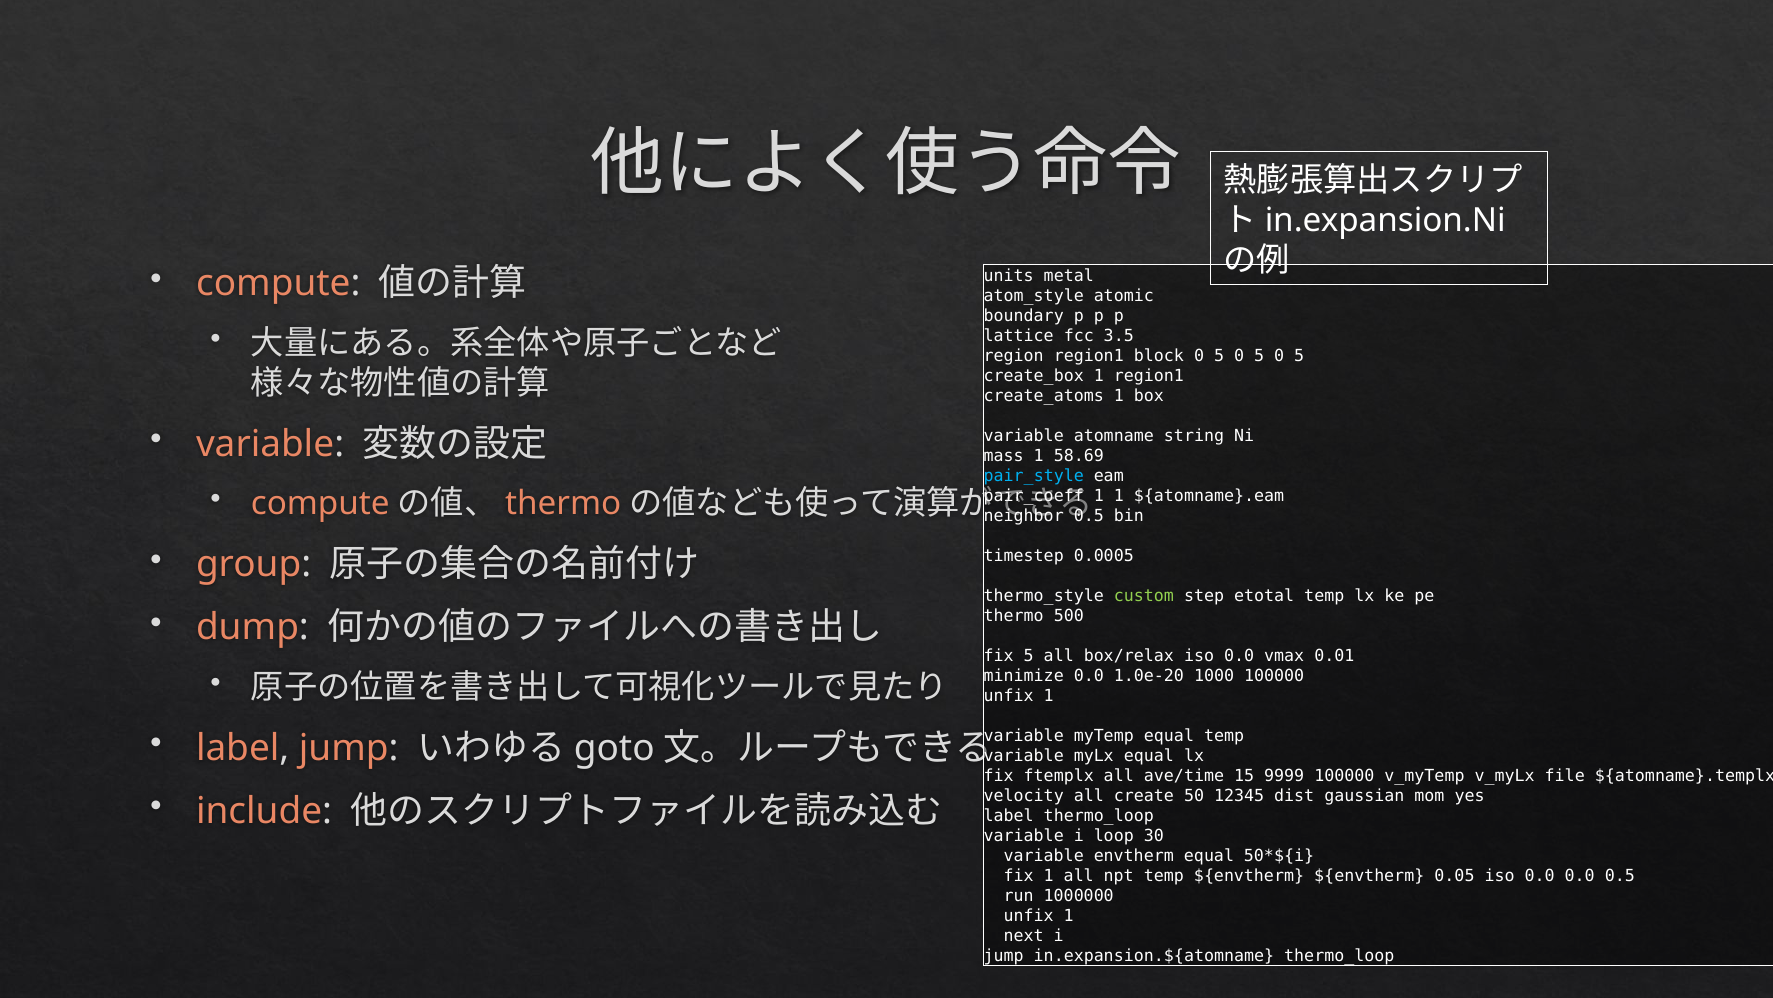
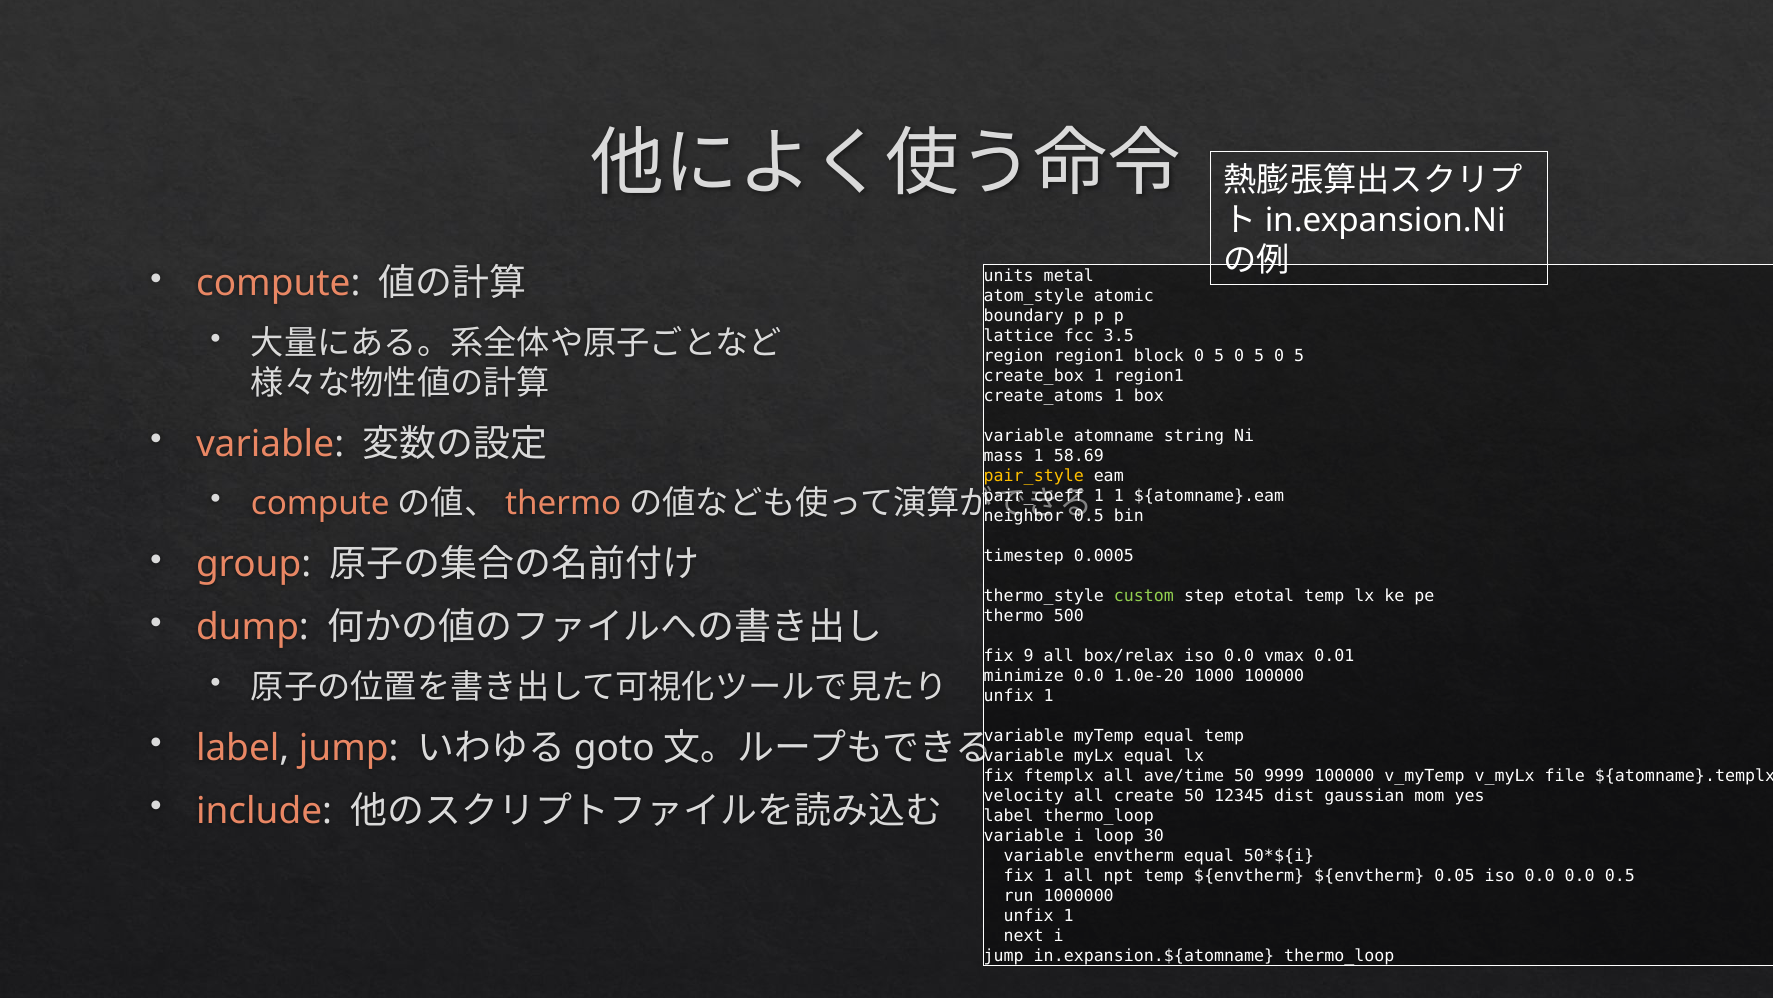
pair_style colour: light blue -> yellow
fix 5: 5 -> 9
ave/time 15: 15 -> 50
